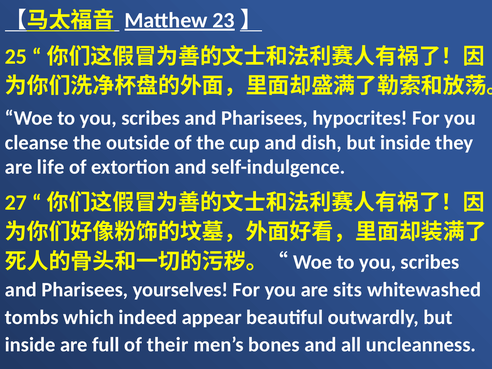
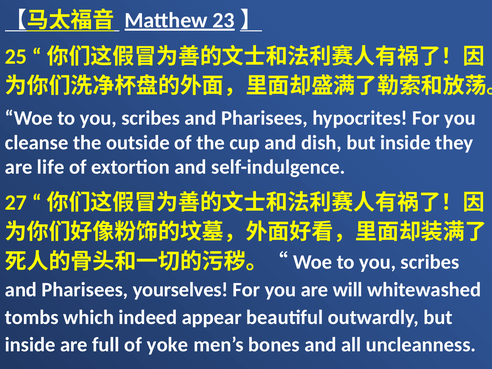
sits: sits -> will
their: their -> yoke
